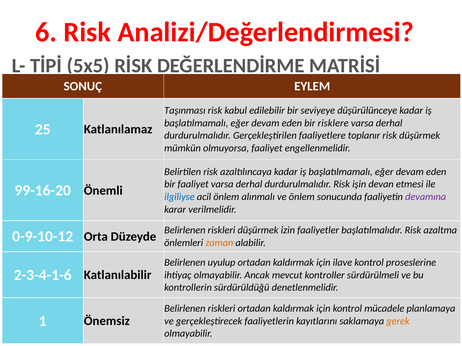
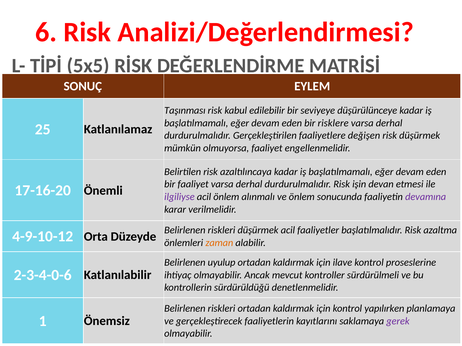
toplanır: toplanır -> değişen
99-16-20: 99-16-20 -> 17-16-20
ilgiliyse colour: blue -> purple
düşürmek izin: izin -> acil
0-9-10-12: 0-9-10-12 -> 4-9-10-12
2-3-4-1-6: 2-3-4-1-6 -> 2-3-4-0-6
mücadele: mücadele -> yapılırken
gerek colour: orange -> purple
